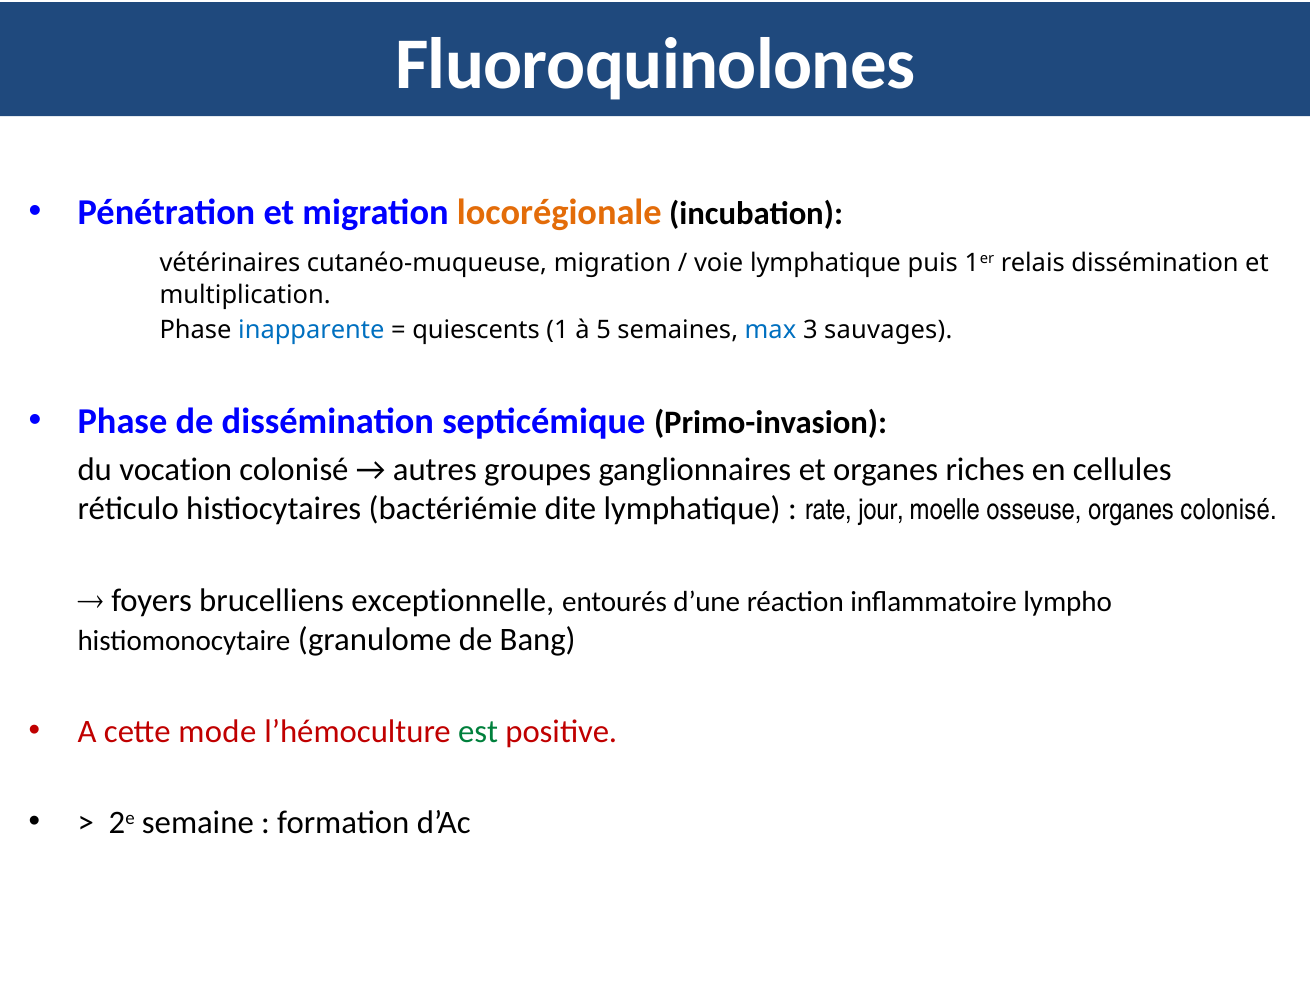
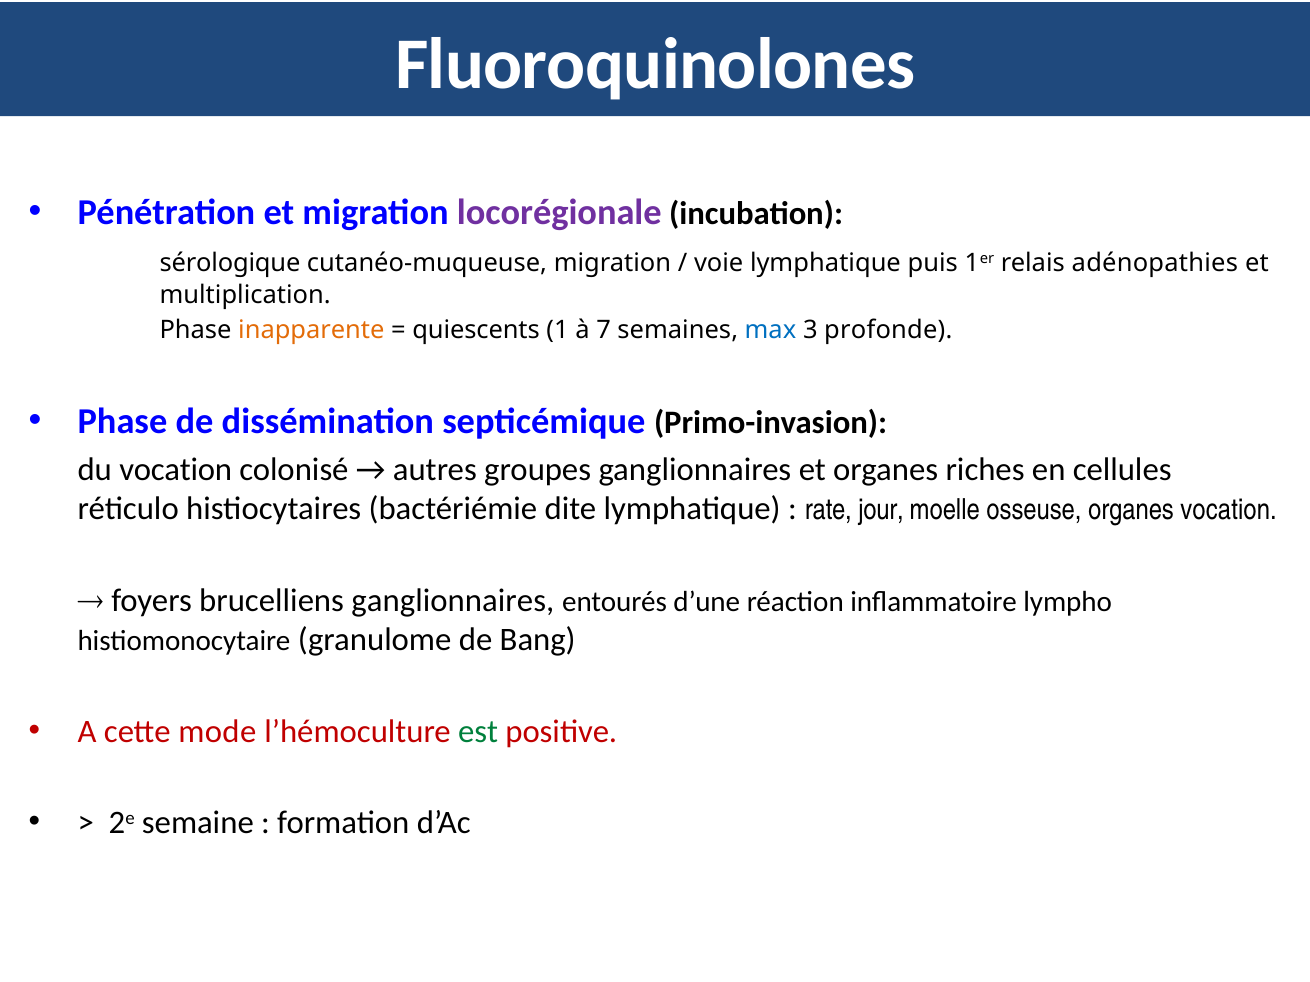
locorégionale colour: orange -> purple
vétérinaires: vétérinaires -> sérologique
relais dissémination: dissémination -> adénopathies
inapparente colour: blue -> orange
5: 5 -> 7
sauvages: sauvages -> profonde
organes colonisé: colonisé -> vocation
brucelliens exceptionnelle: exceptionnelle -> ganglionnaires
